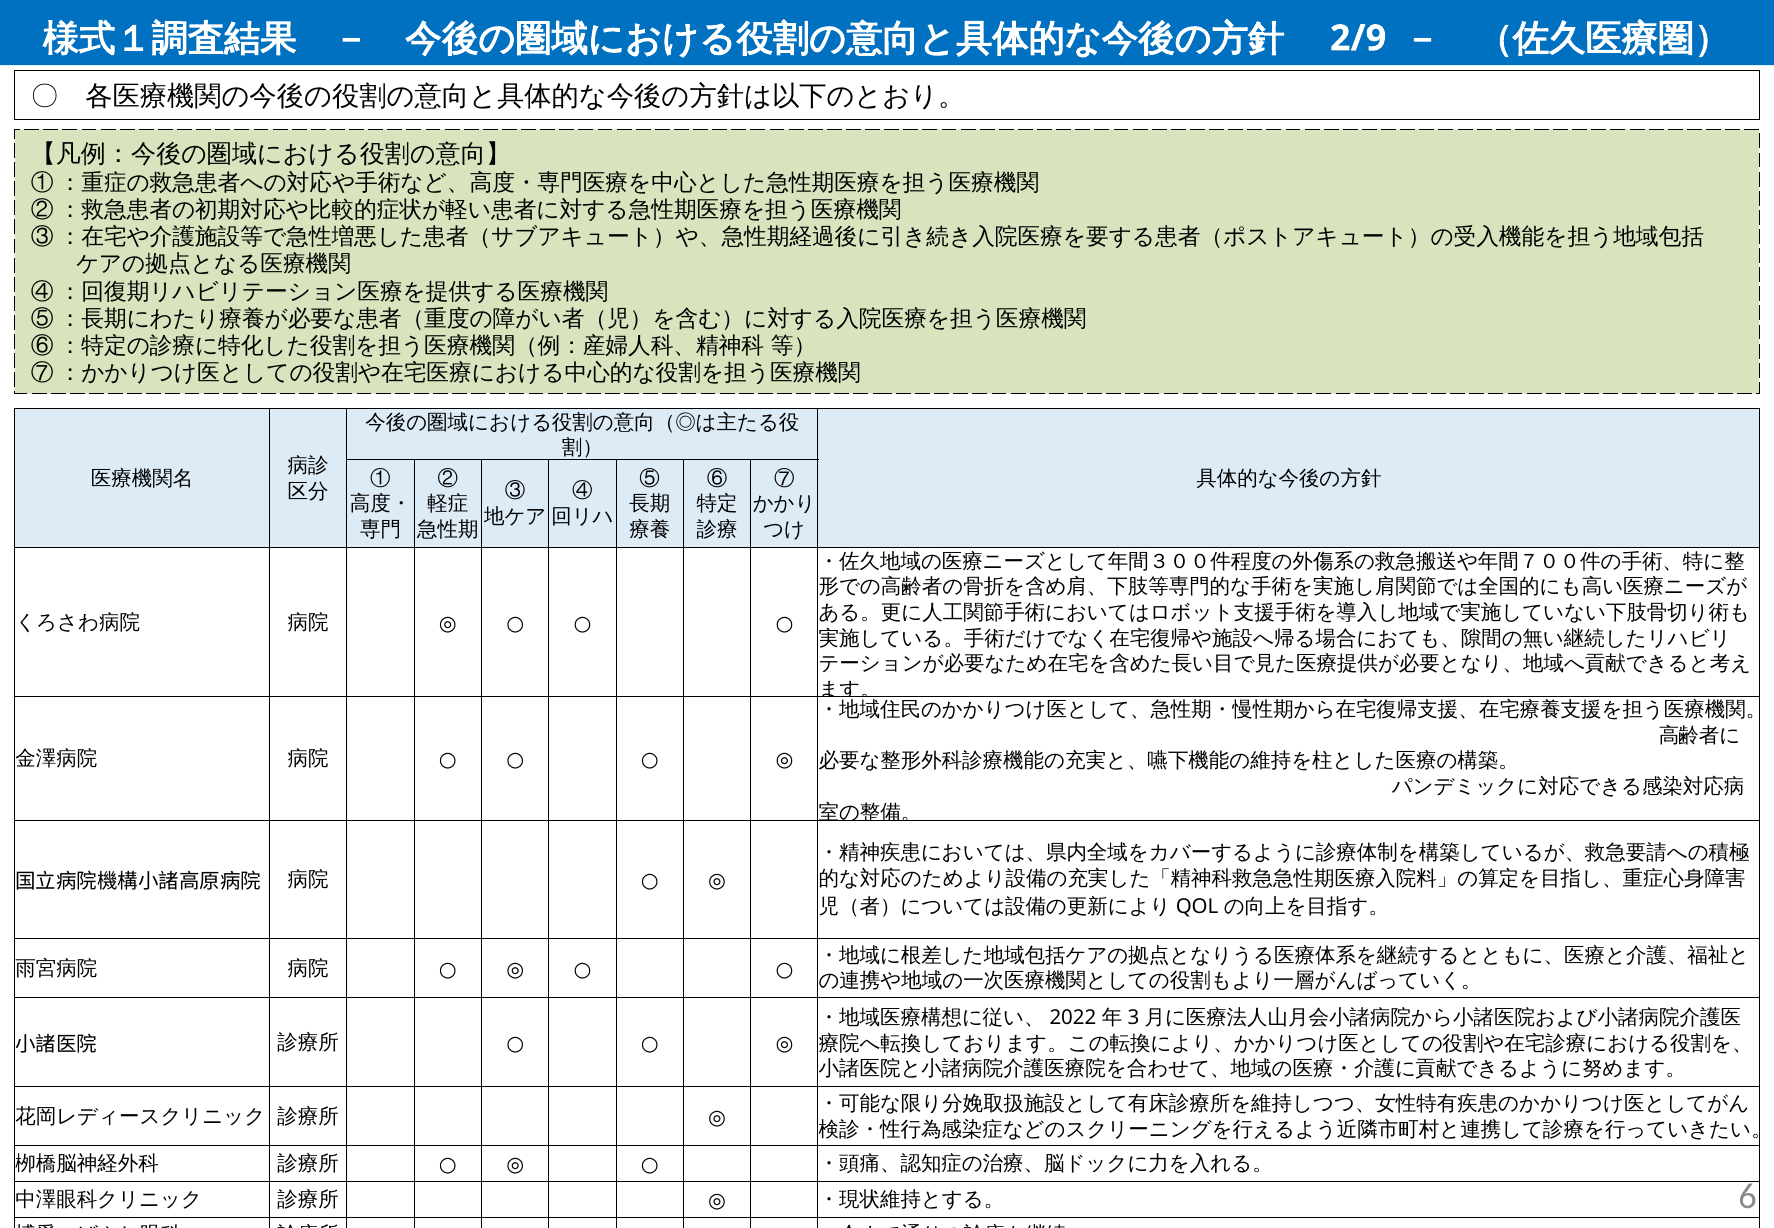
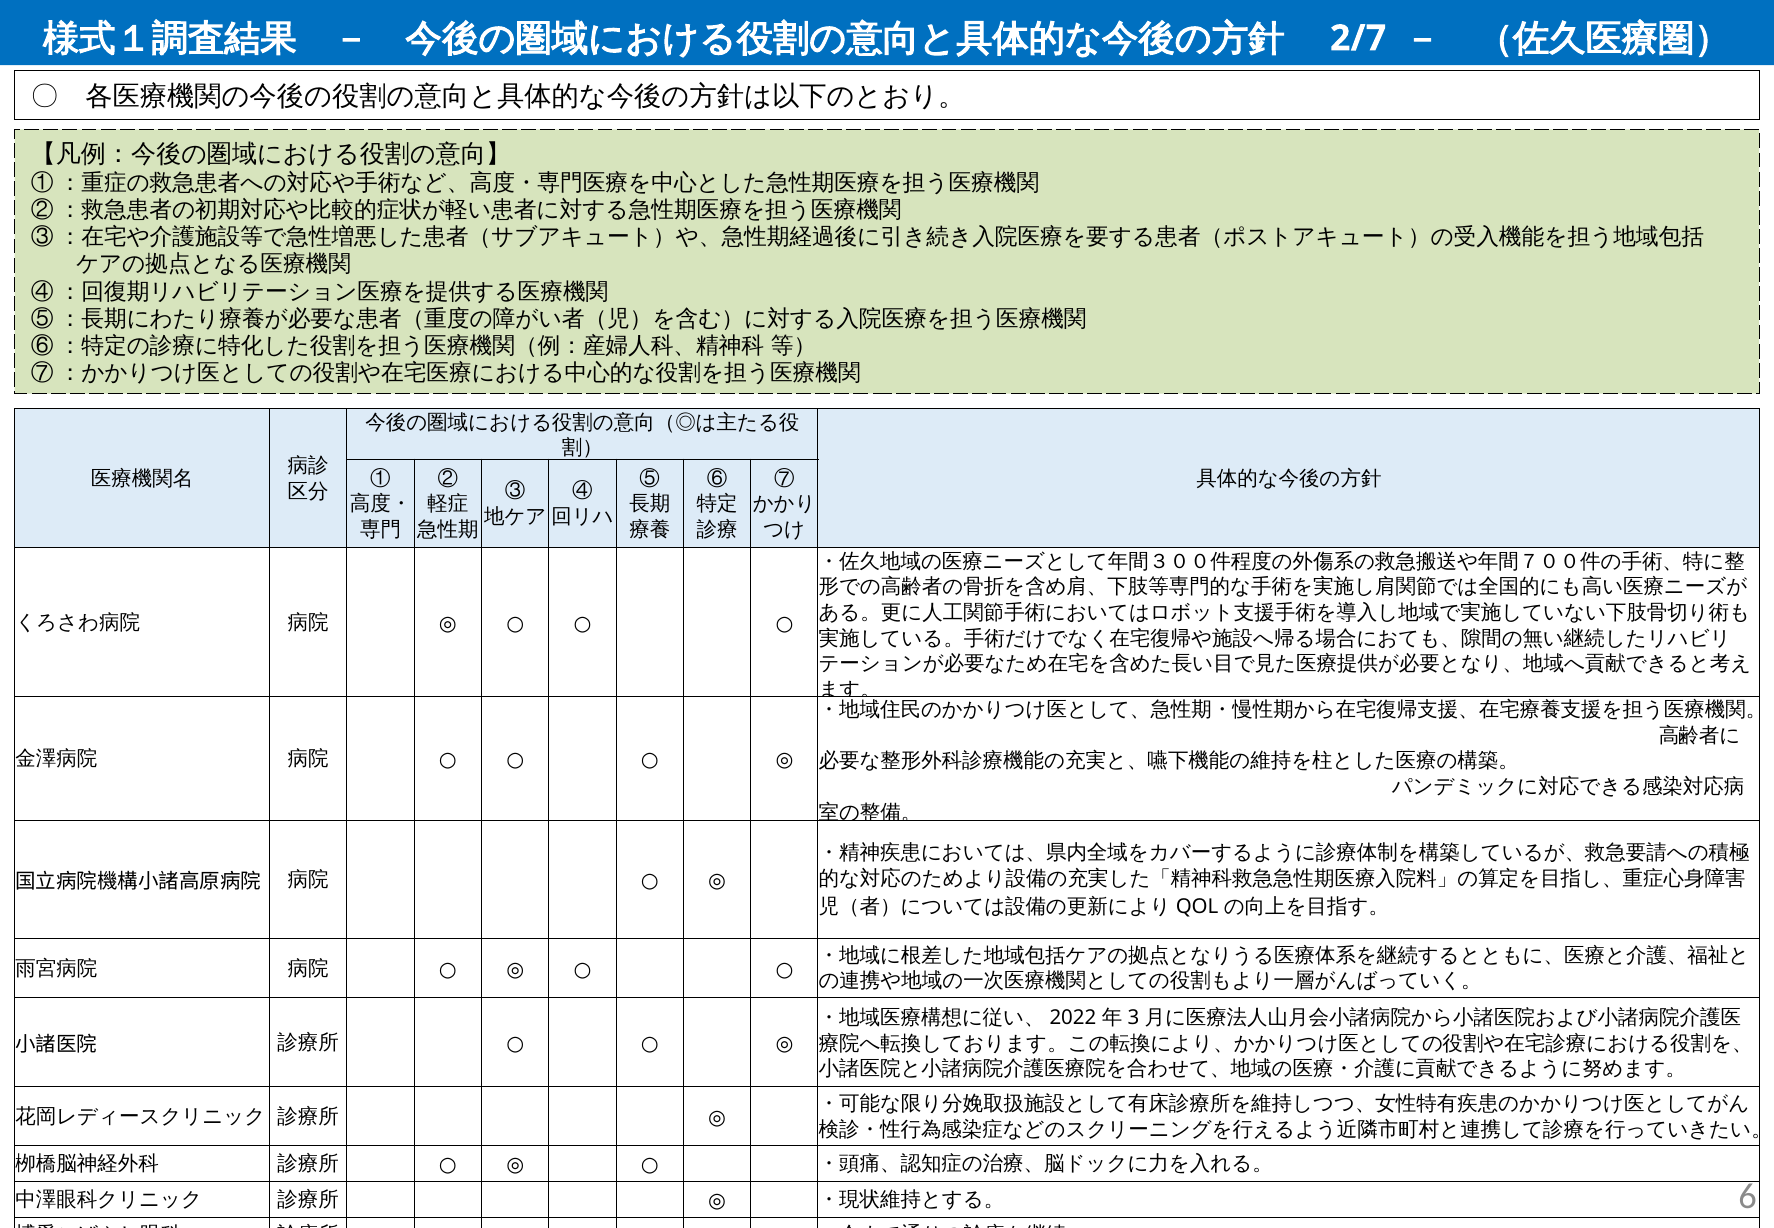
2/9: 2/9 -> 2/7
